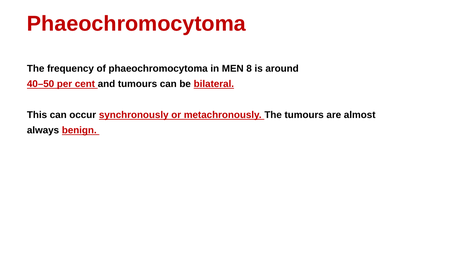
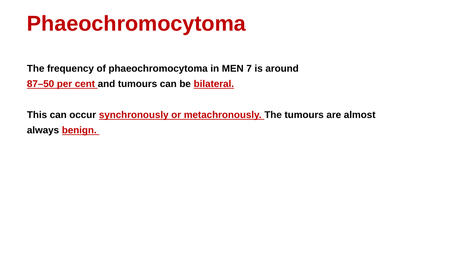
8: 8 -> 7
40–50: 40–50 -> 87–50
